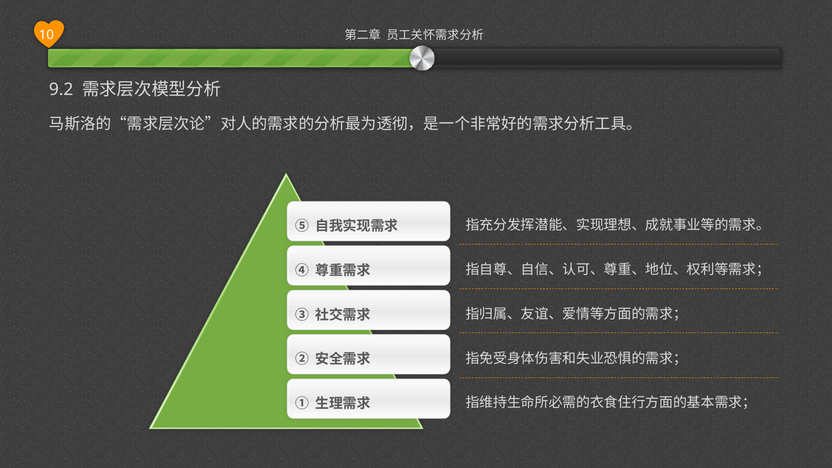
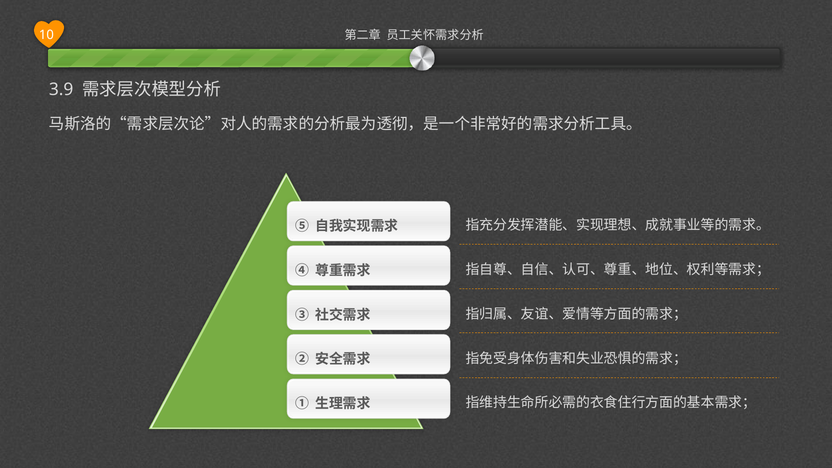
9.2: 9.2 -> 3.9
